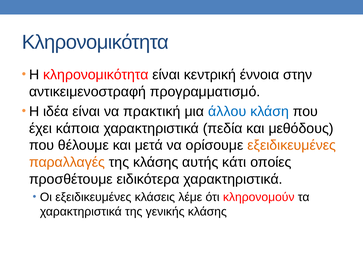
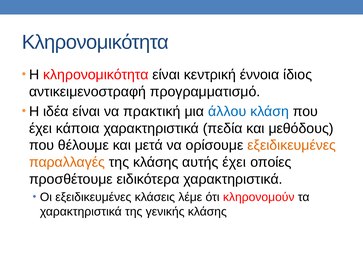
στην: στην -> ίδιος
αυτής κάτι: κάτι -> έχει
